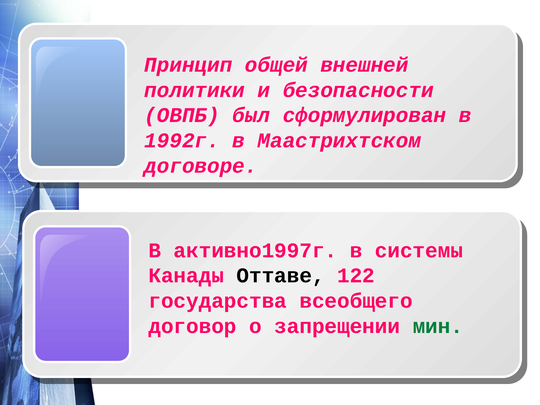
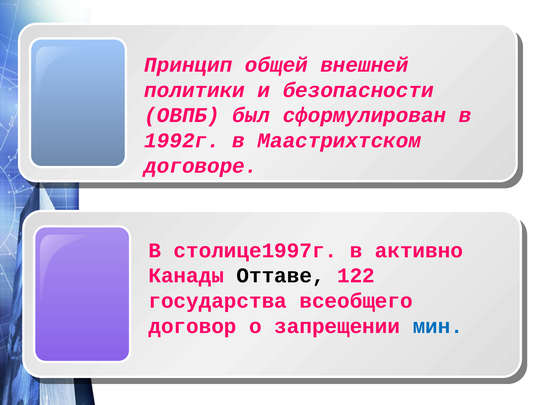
активно1997г: активно1997г -> столице1997г
системы: системы -> активно
мин colour: green -> blue
